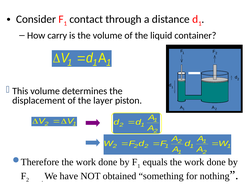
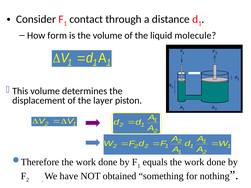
carry: carry -> form
container: container -> molecule
